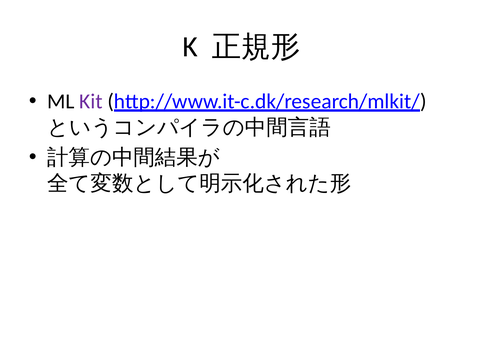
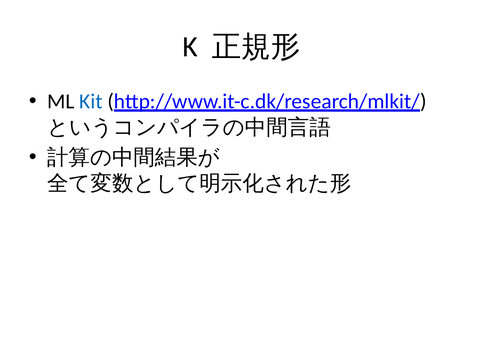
Kit colour: purple -> blue
